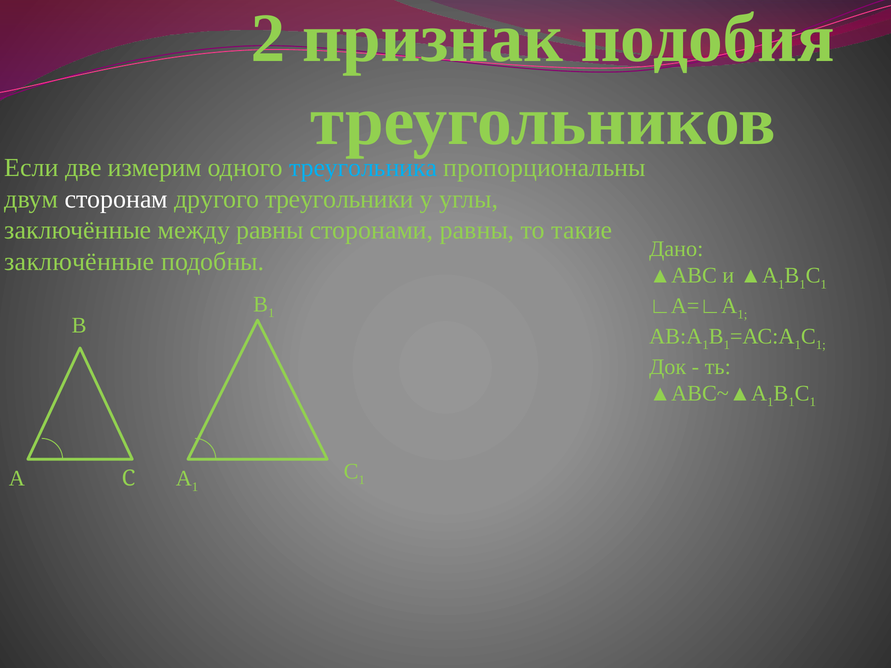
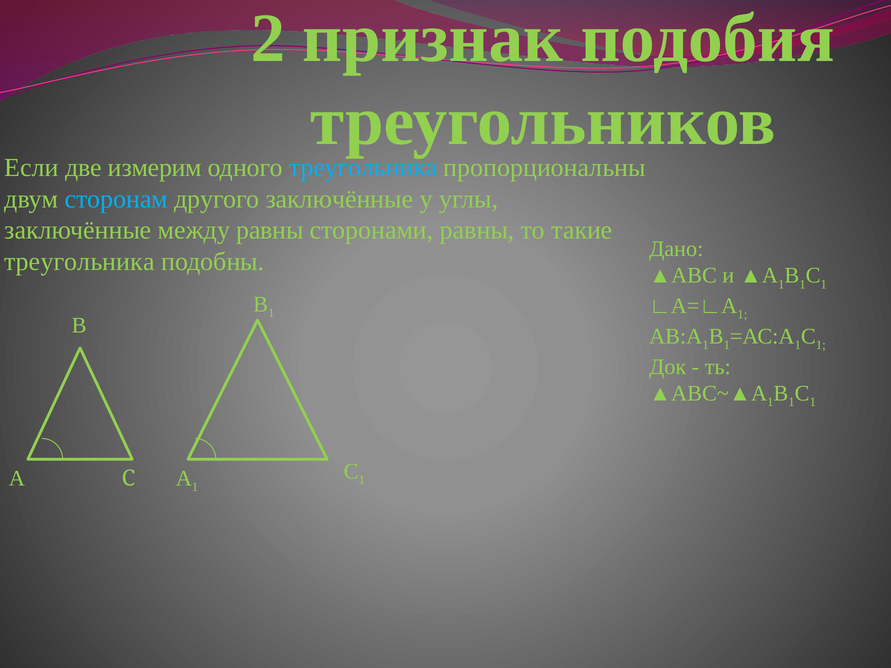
сторонам colour: white -> light blue
другого треугольники: треугольники -> заключённые
заключённые at (79, 262): заключённые -> треугольника
